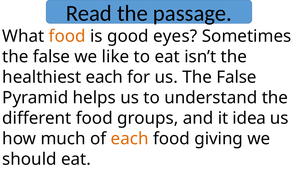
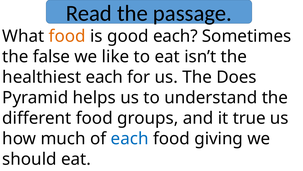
good eyes: eyes -> each
us The False: False -> Does
idea: idea -> true
each at (130, 138) colour: orange -> blue
